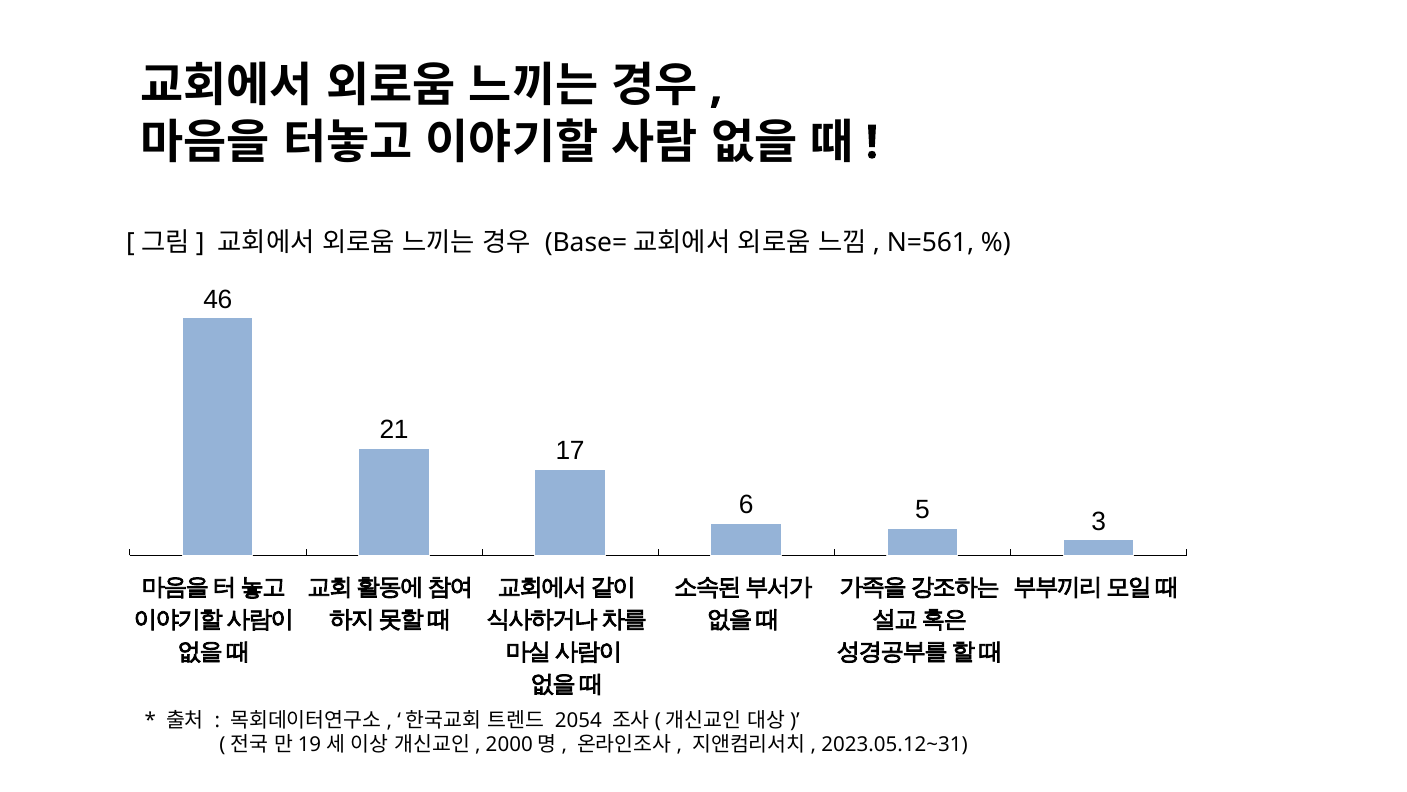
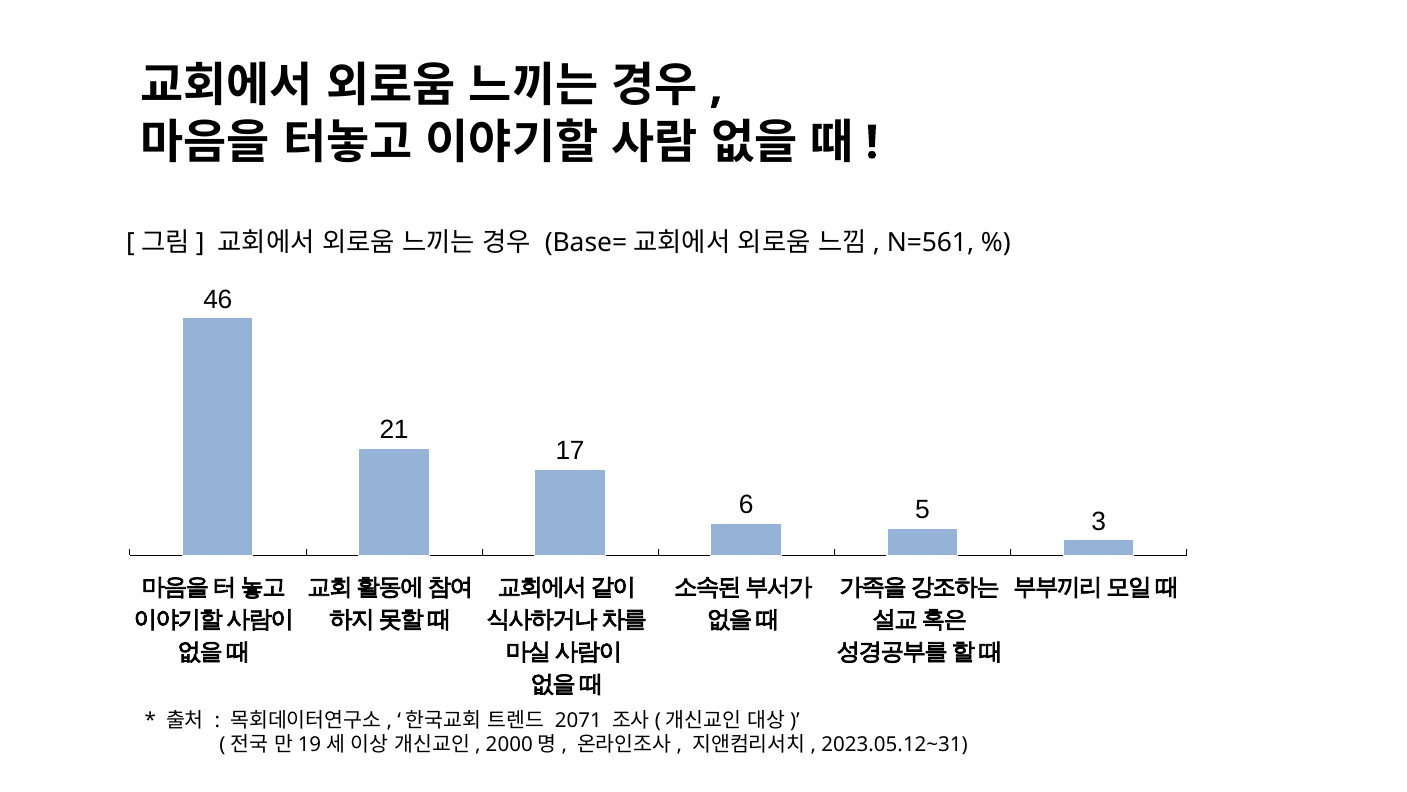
2054: 2054 -> 2071
